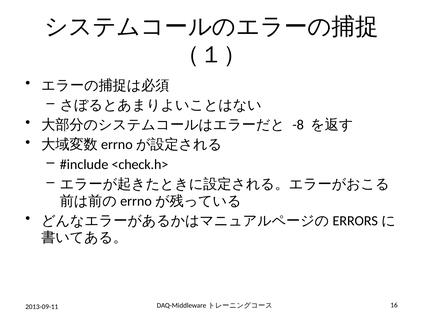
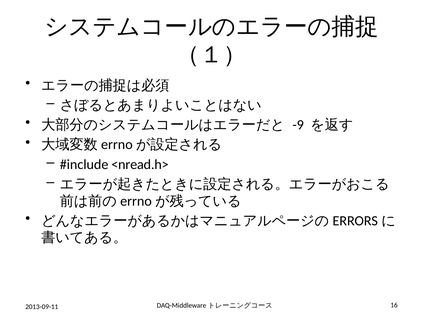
-8: -8 -> -9
<check.h>: <check.h> -> <nread.h>
